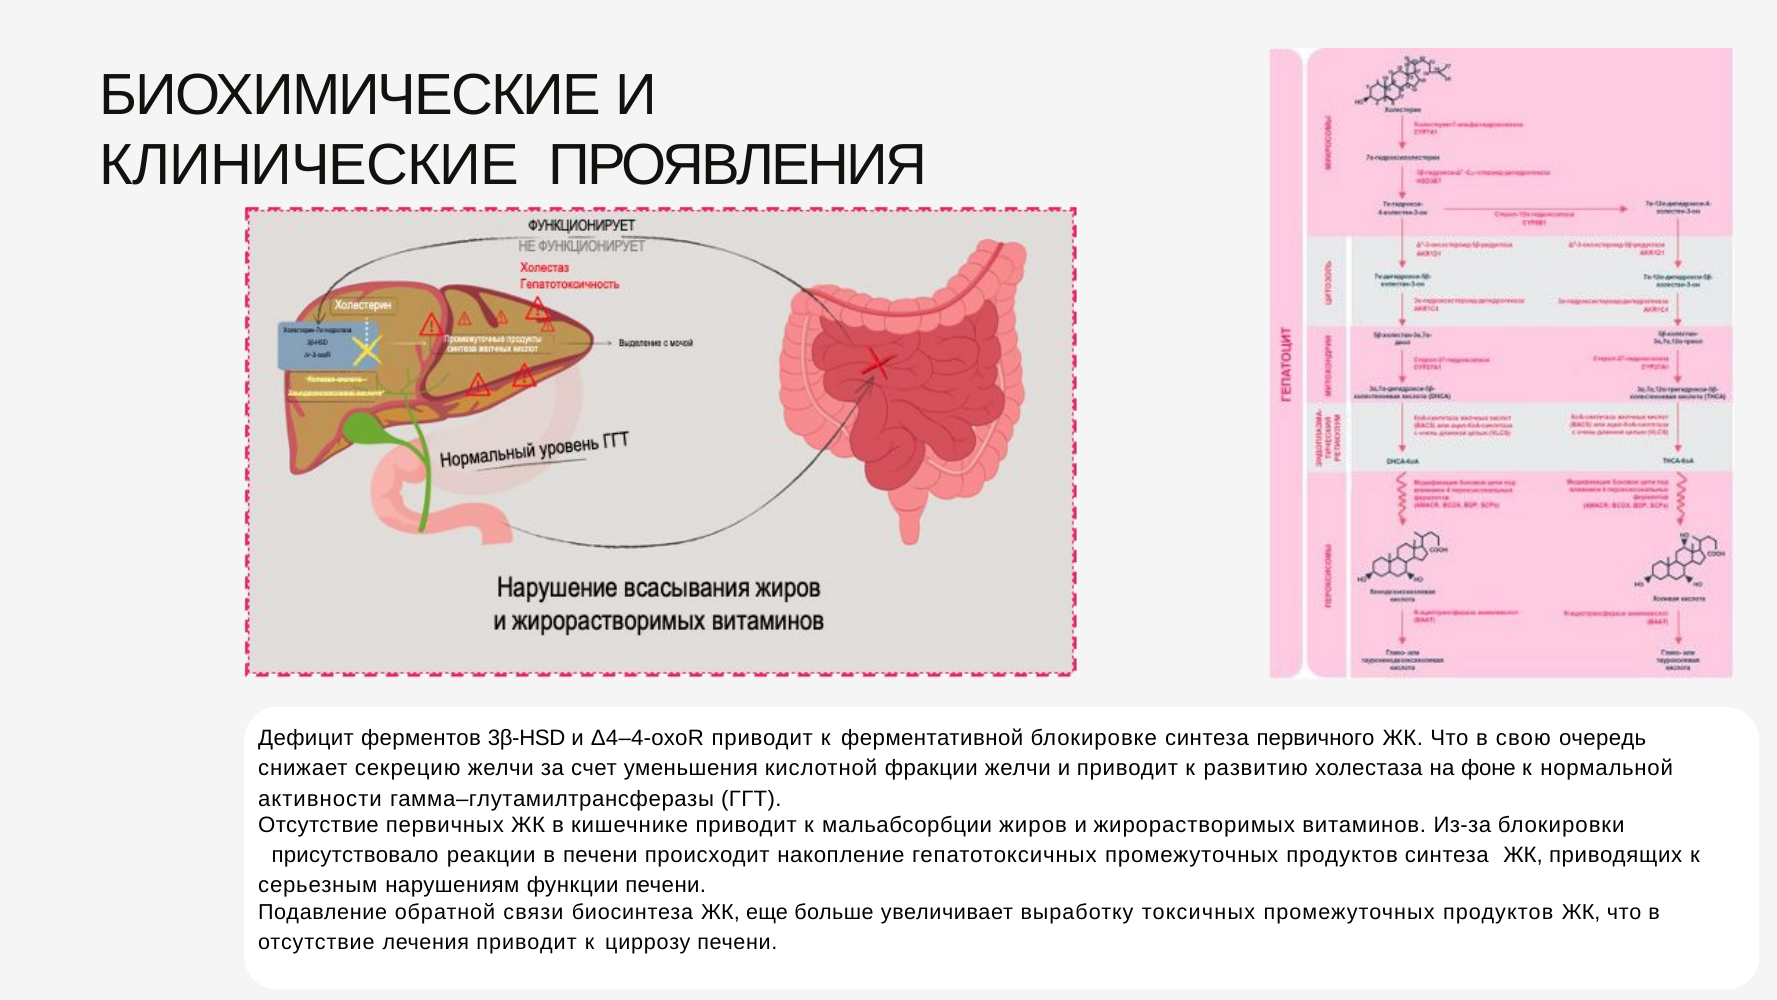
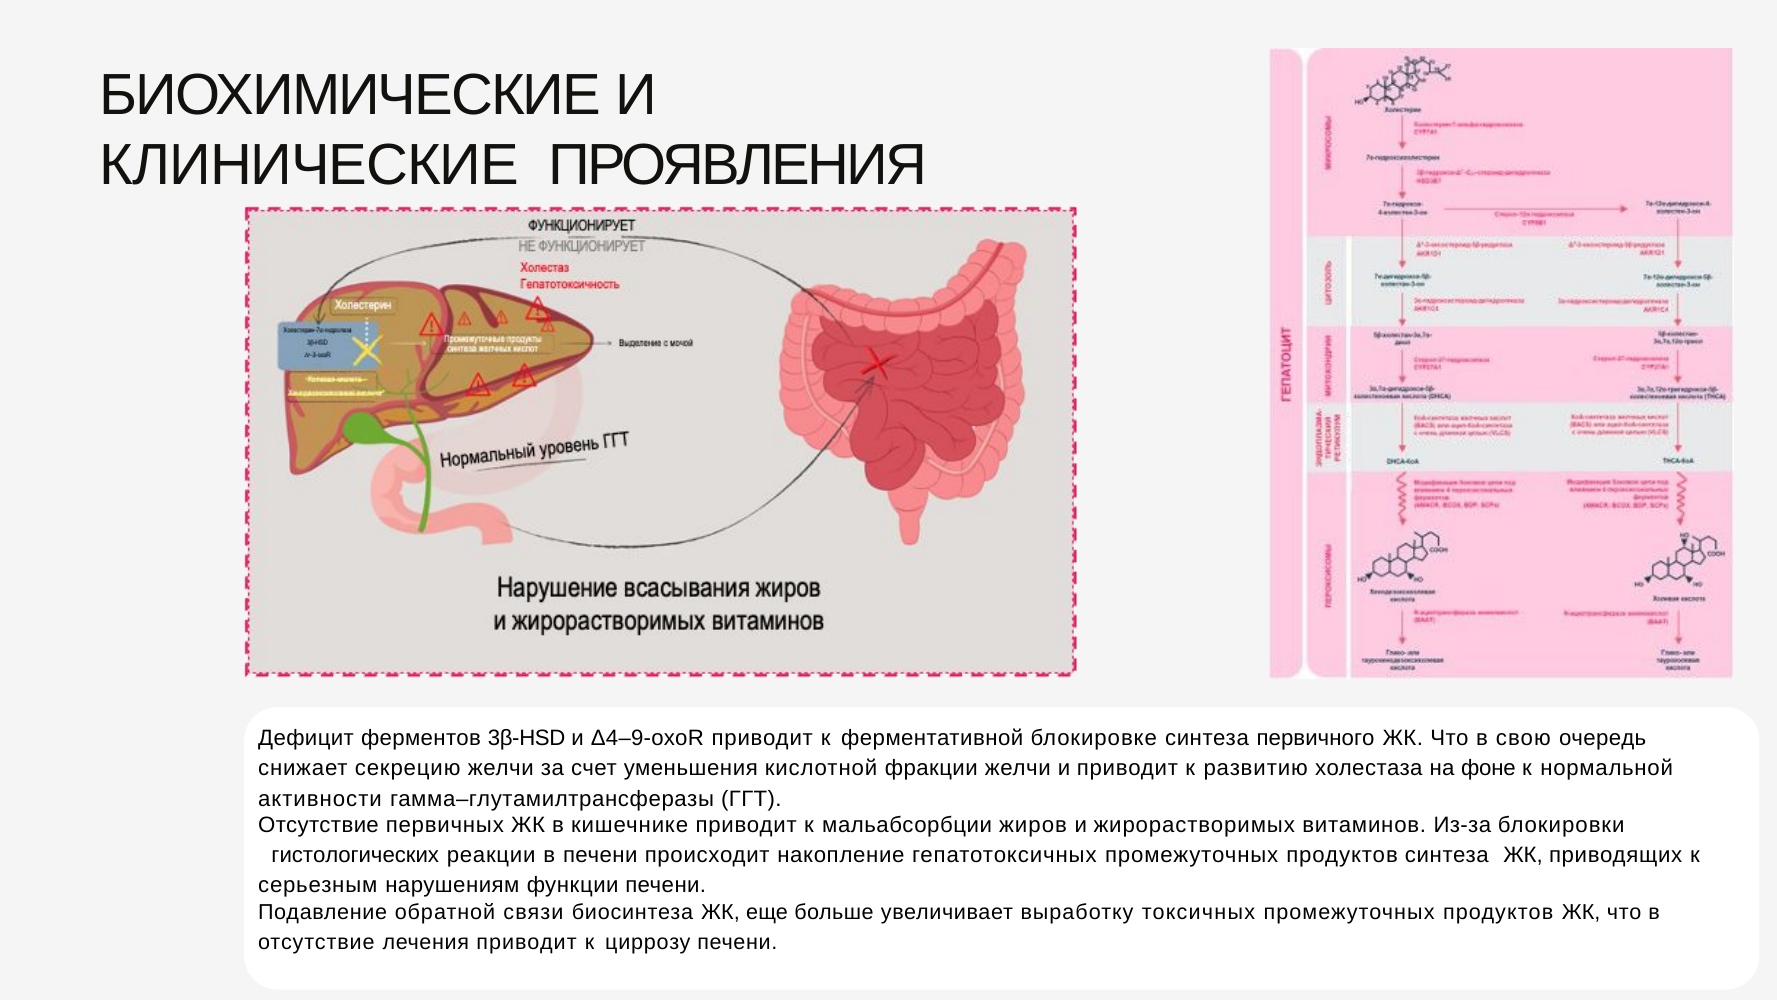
Δ4–4-oxoR: Δ4–4-oxoR -> Δ4–9-oxoR
присутствовало: присутствовало -> гистологических
